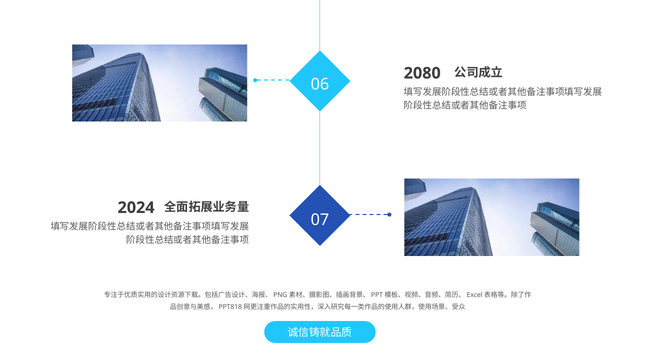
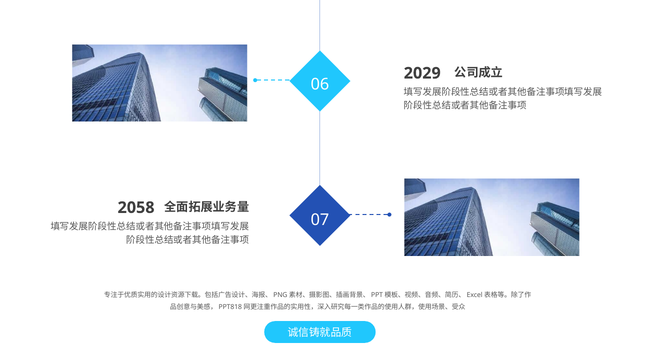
2080: 2080 -> 2029
2024: 2024 -> 2058
